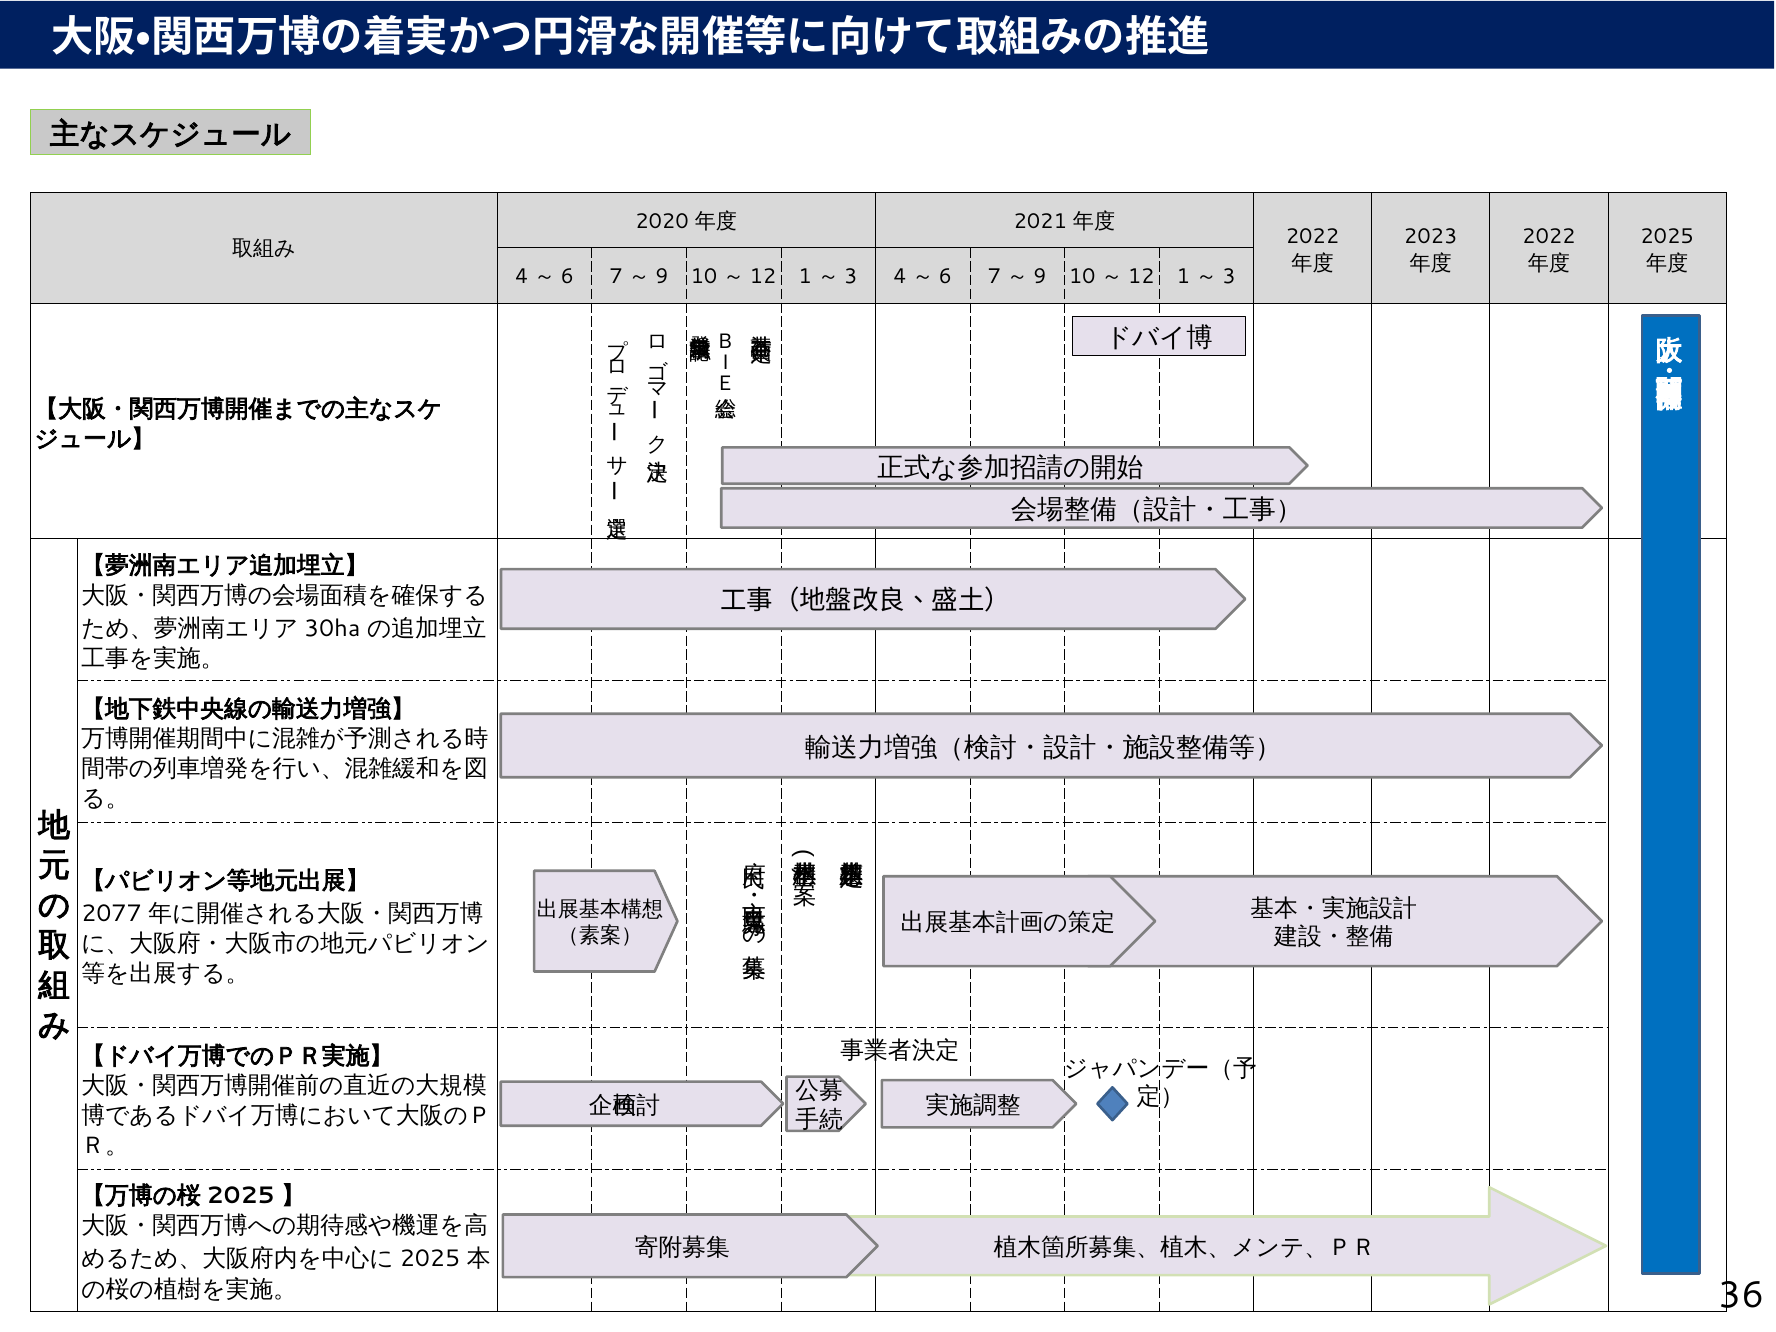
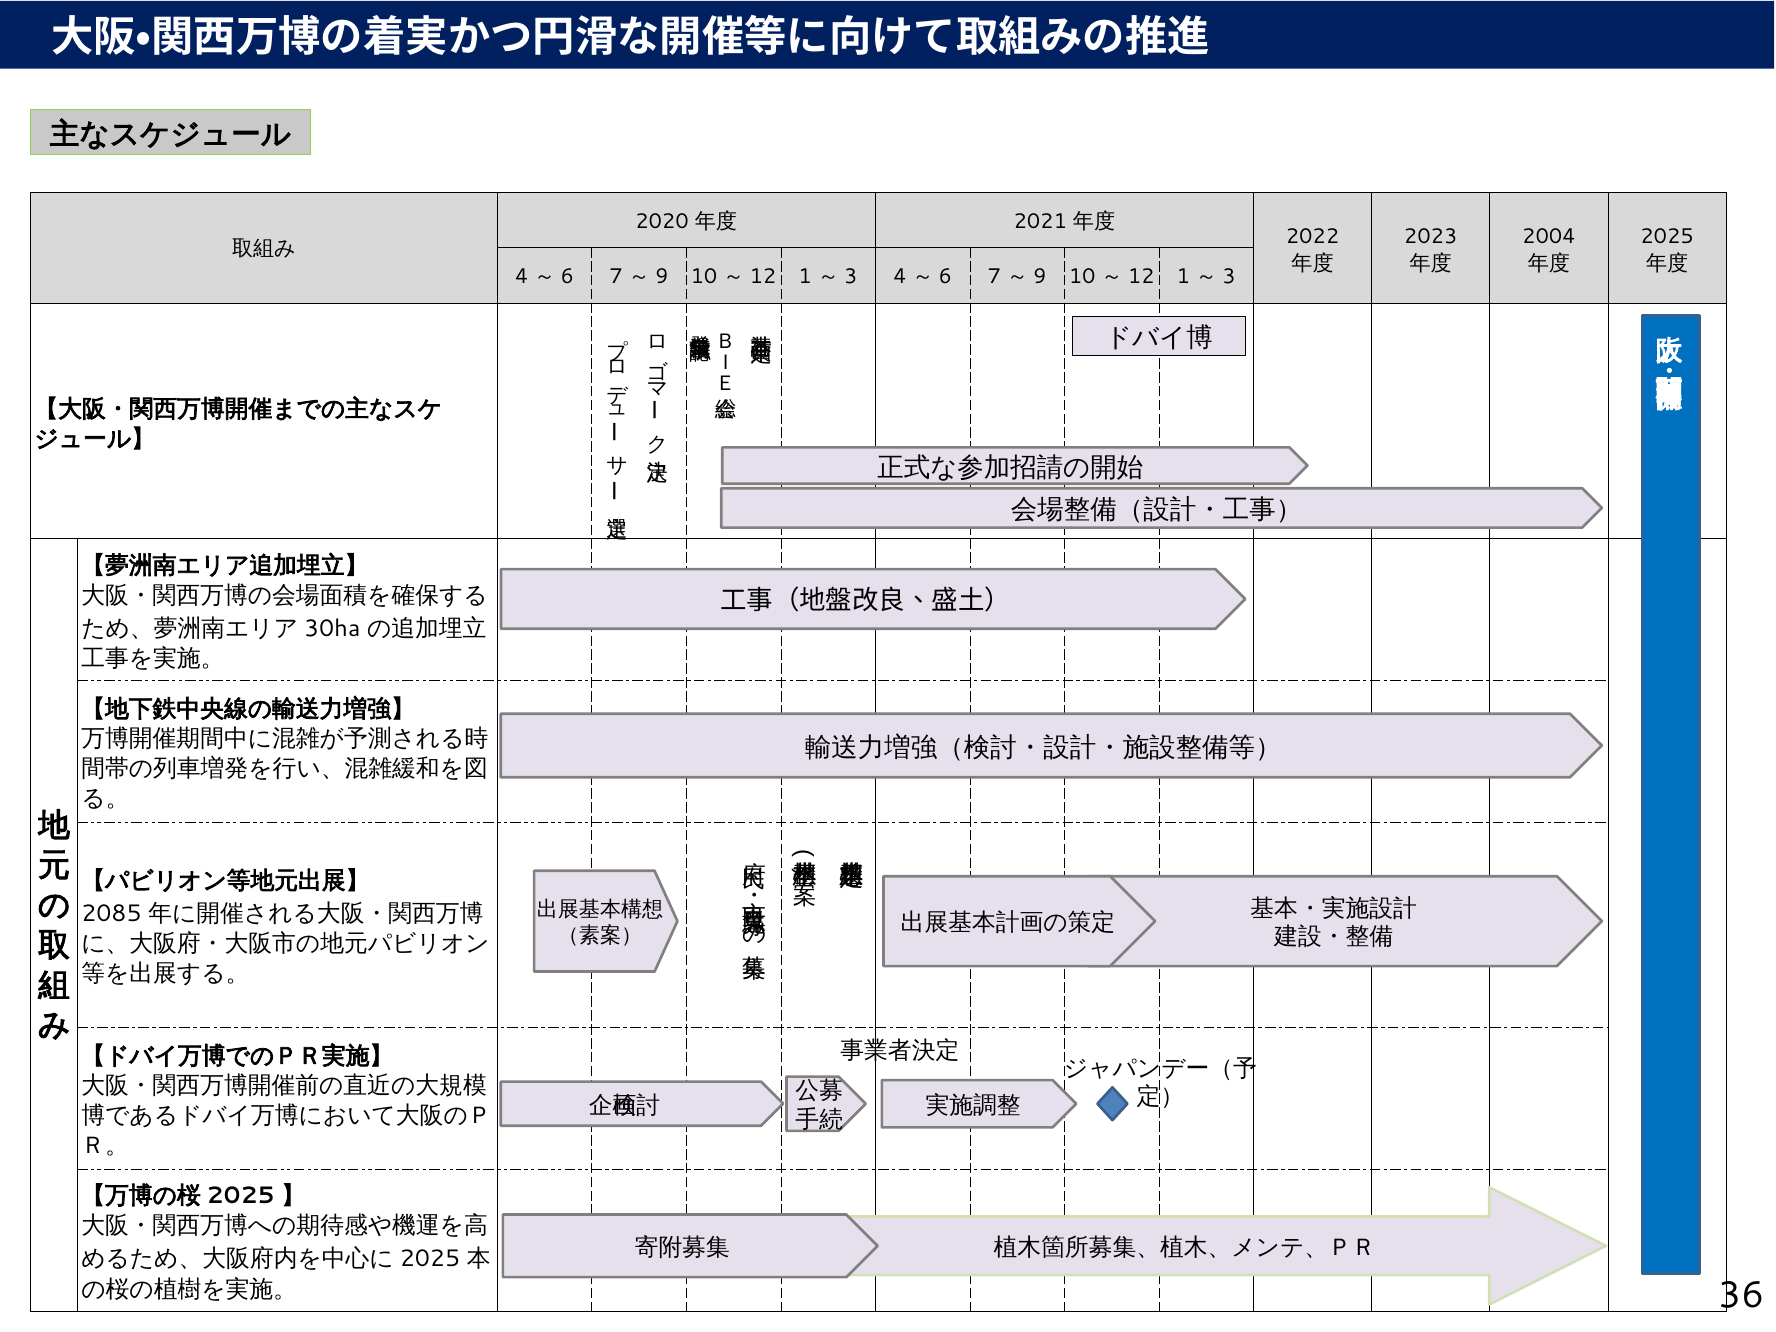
2022 at (1549, 236): 2022 -> 2004
2077: 2077 -> 2085
